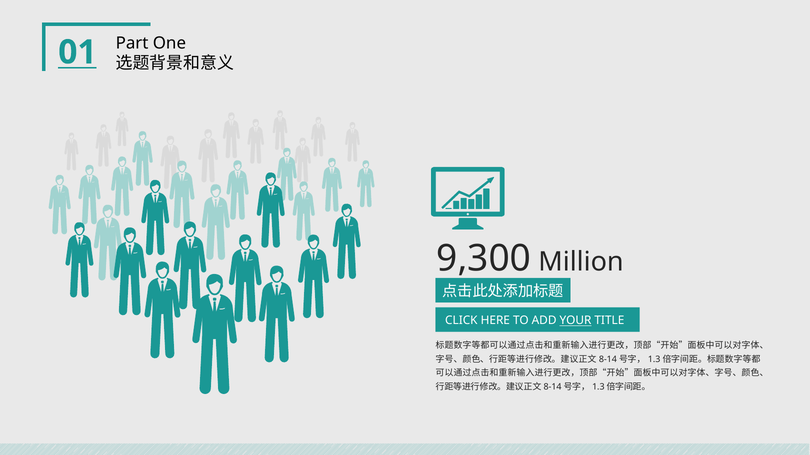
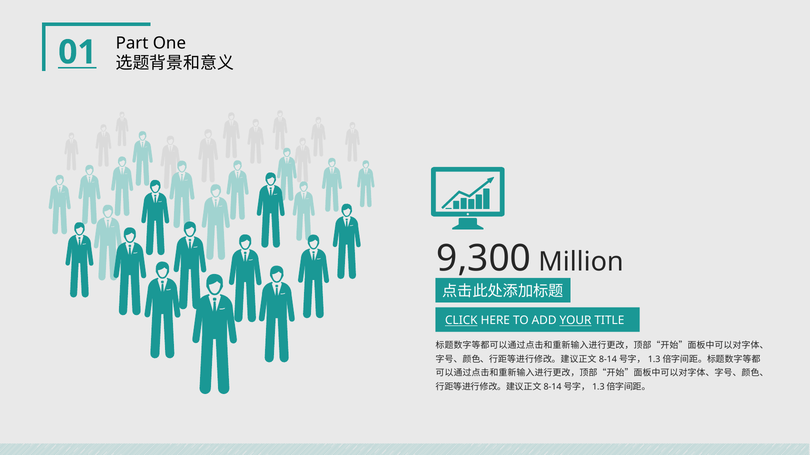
CLICK underline: none -> present
